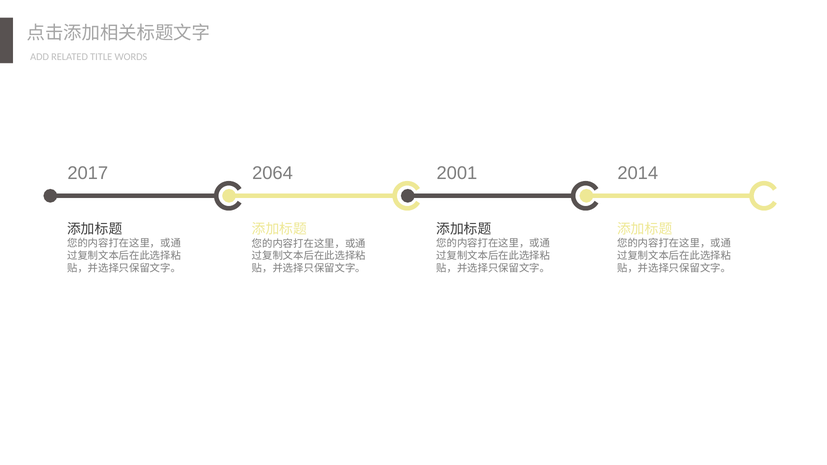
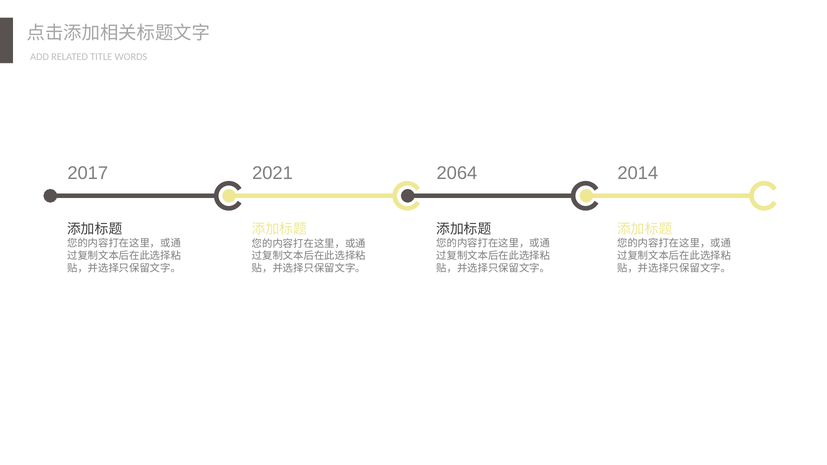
2001: 2001 -> 2064
2064: 2064 -> 2021
